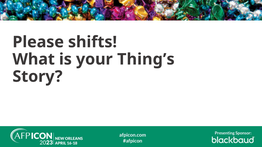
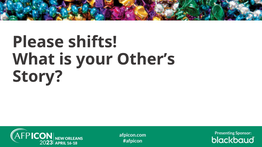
Thing’s: Thing’s -> Other’s
